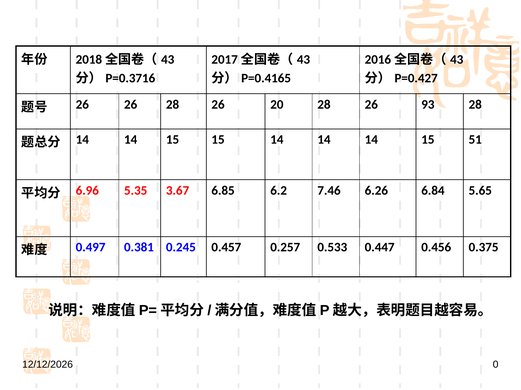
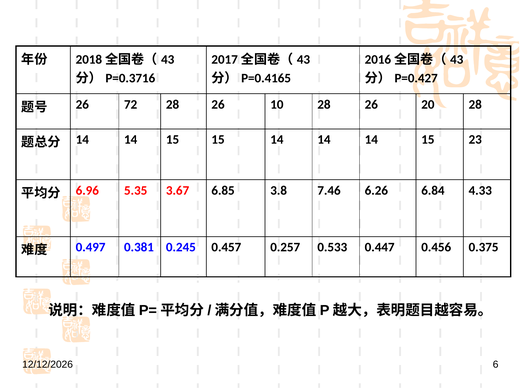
26 26: 26 -> 72
20: 20 -> 10
93: 93 -> 20
51: 51 -> 23
6.2: 6.2 -> 3.8
5.65: 5.65 -> 4.33
0: 0 -> 6
